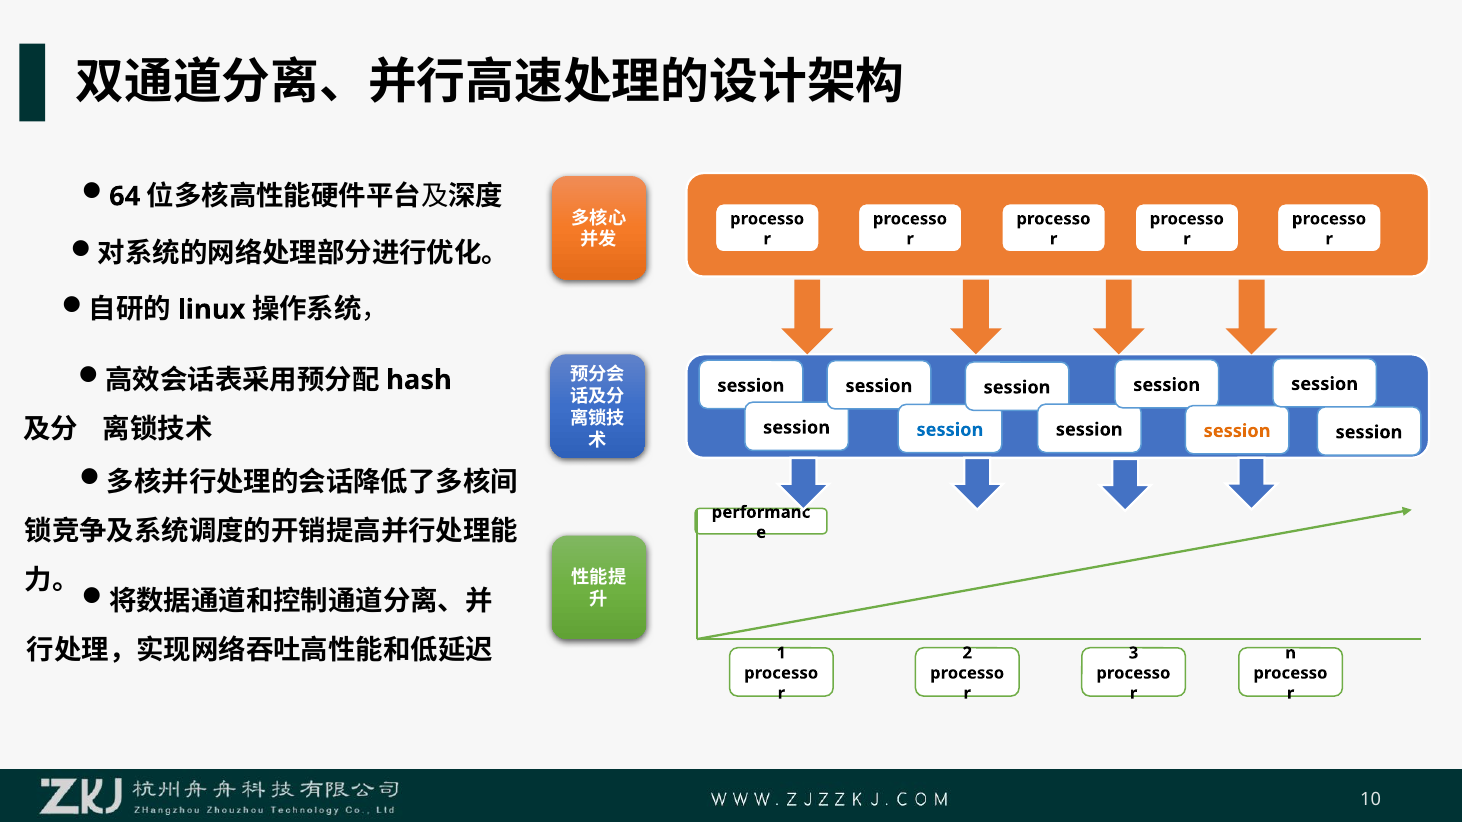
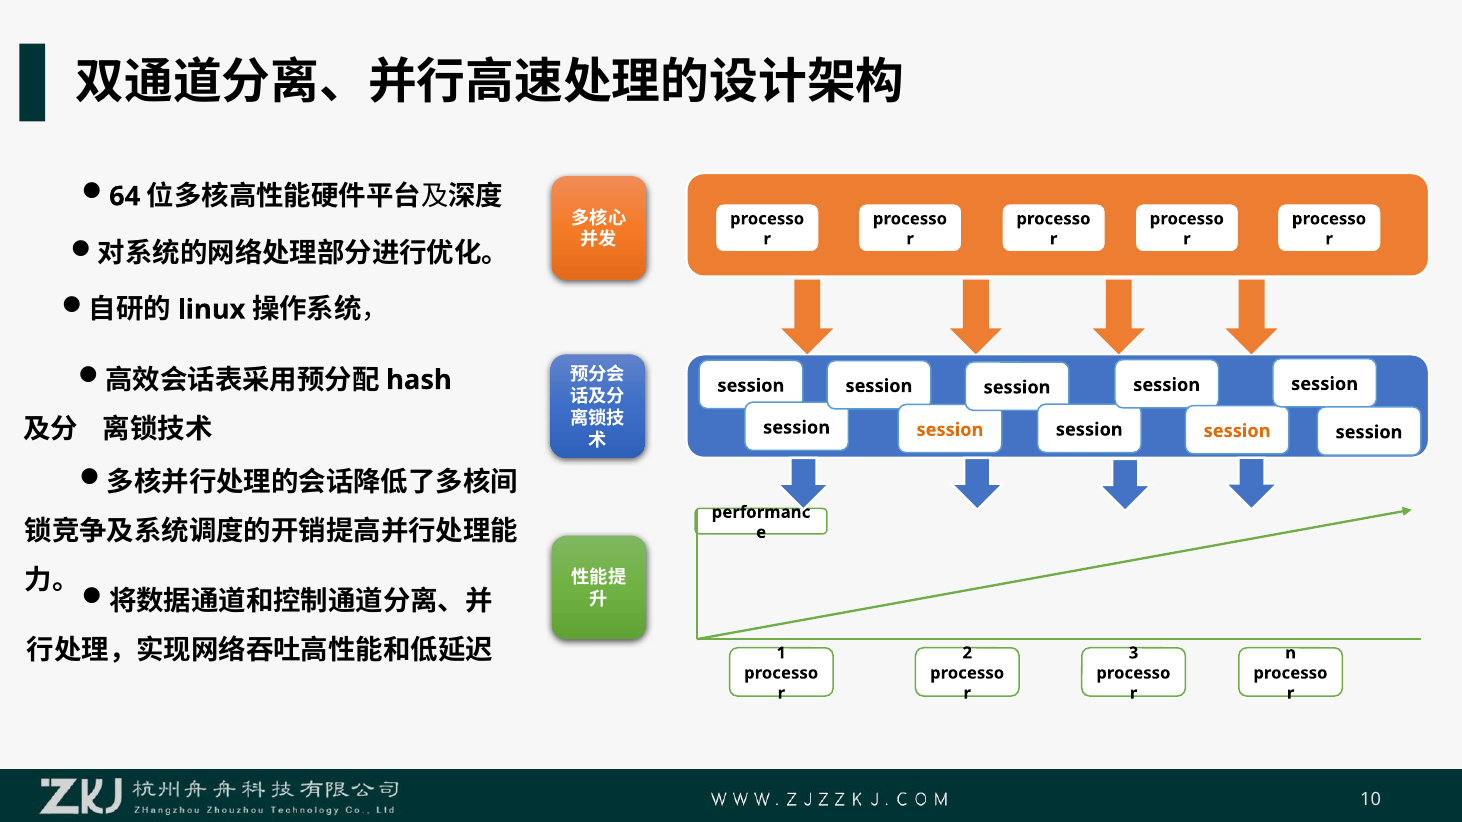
session at (950, 430) colour: blue -> orange
